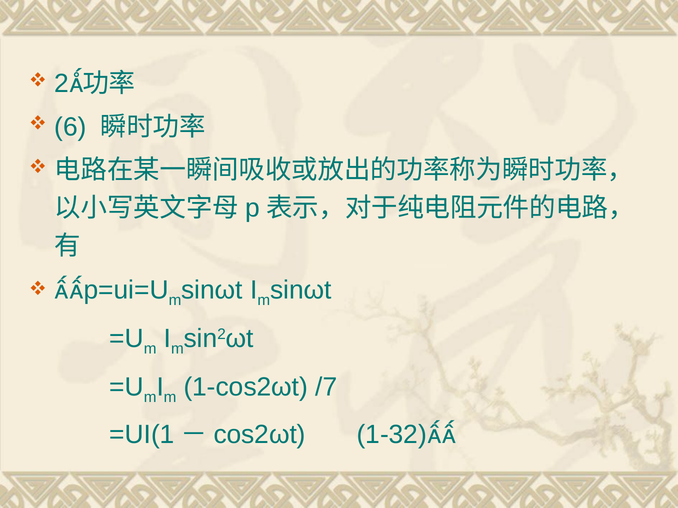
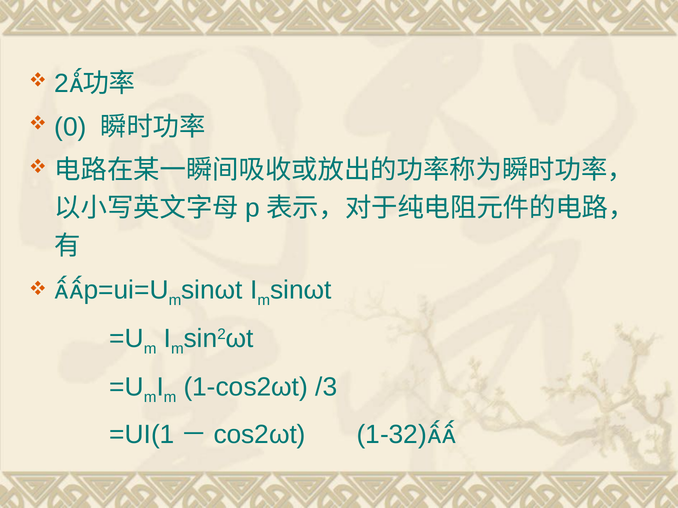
6: 6 -> 0
/7: /7 -> /3
